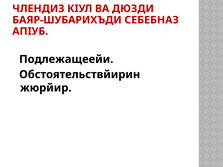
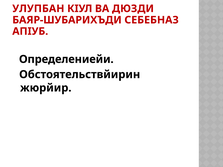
ЧЛЕНДИЗ: ЧЛЕНДИЗ -> УЛУПБАН
Подлежащеейи: Подлежащеейи -> Определениейи
